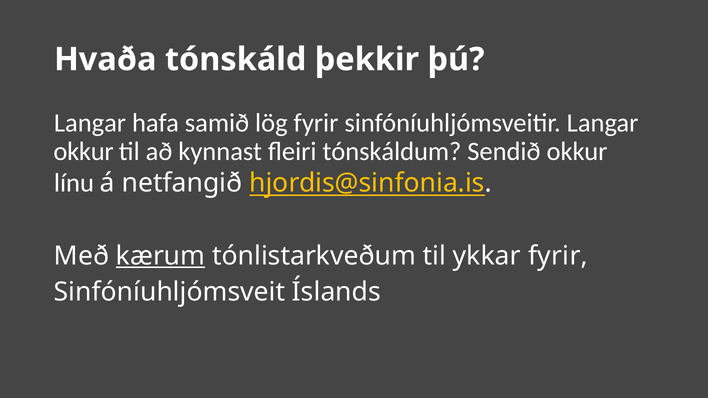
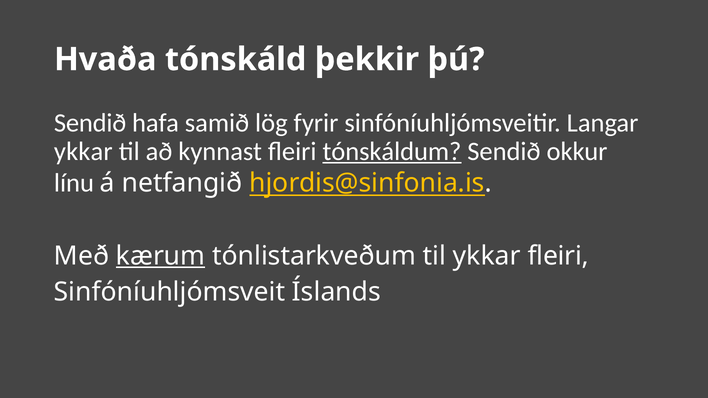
Langar at (90, 123): Langar -> Sendið
okkur at (84, 152): okkur -> ykkar
tónskáldum underline: none -> present
ykkar fyrir: fyrir -> fleiri
